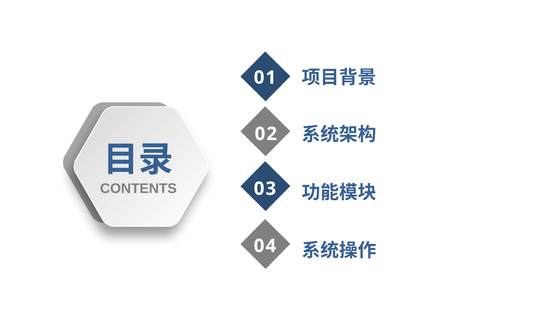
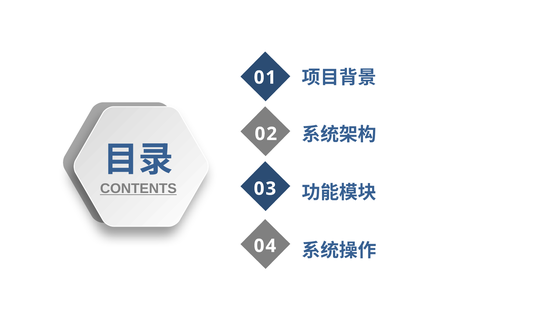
CONTENTS underline: none -> present
